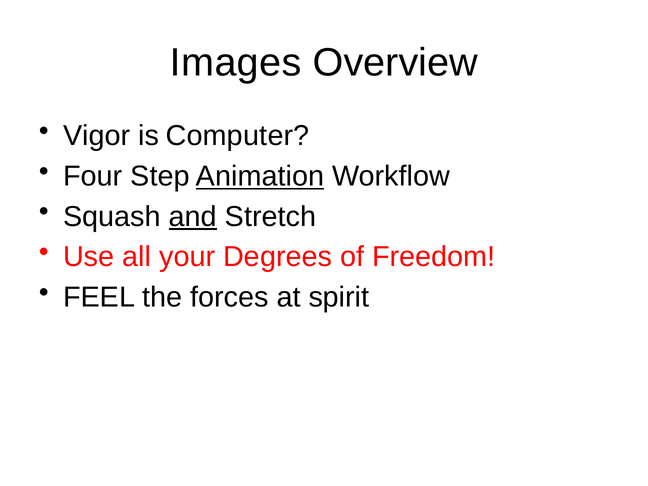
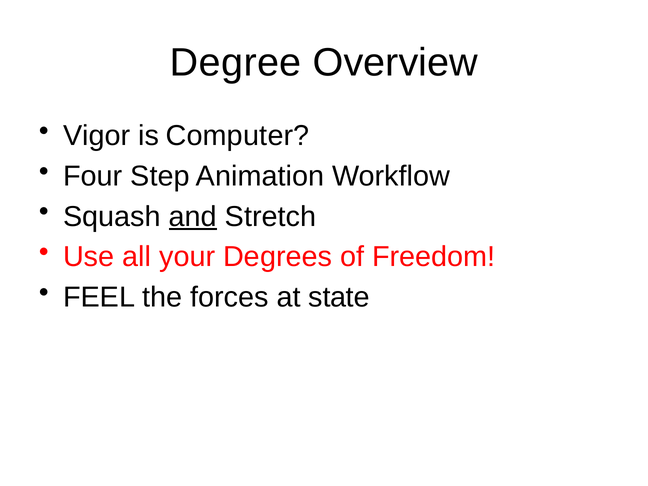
Images: Images -> Degree
Animation underline: present -> none
spirit: spirit -> state
